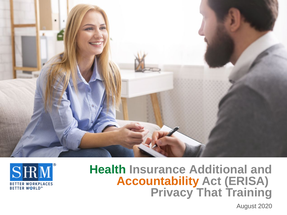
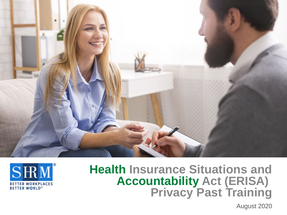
Additional: Additional -> Situations
Accountability colour: orange -> green
That: That -> Past
